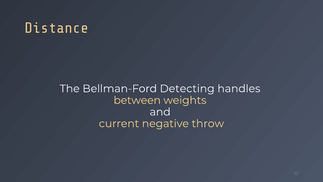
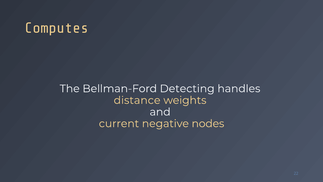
Distance: Distance -> Computes
between: between -> distance
throw: throw -> nodes
